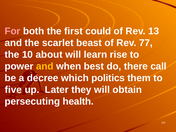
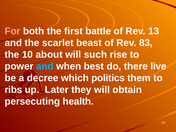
could: could -> battle
77: 77 -> 83
learn: learn -> such
and at (45, 66) colour: yellow -> light blue
call: call -> live
five: five -> ribs
